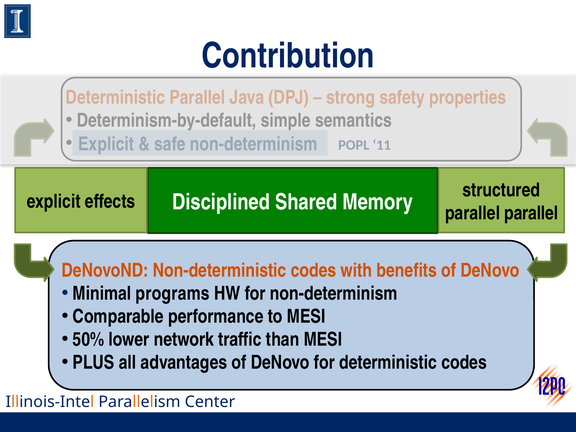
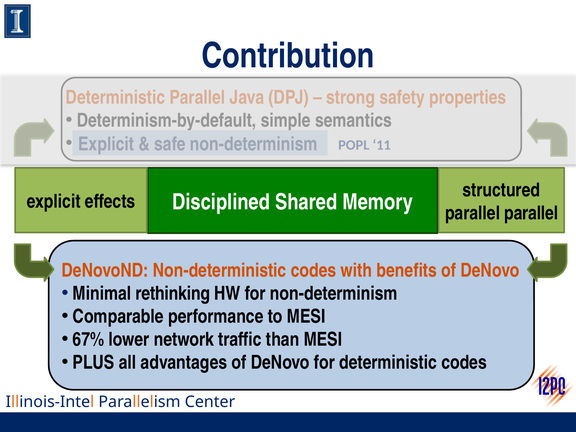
programs: programs -> rethinking
50%: 50% -> 67%
